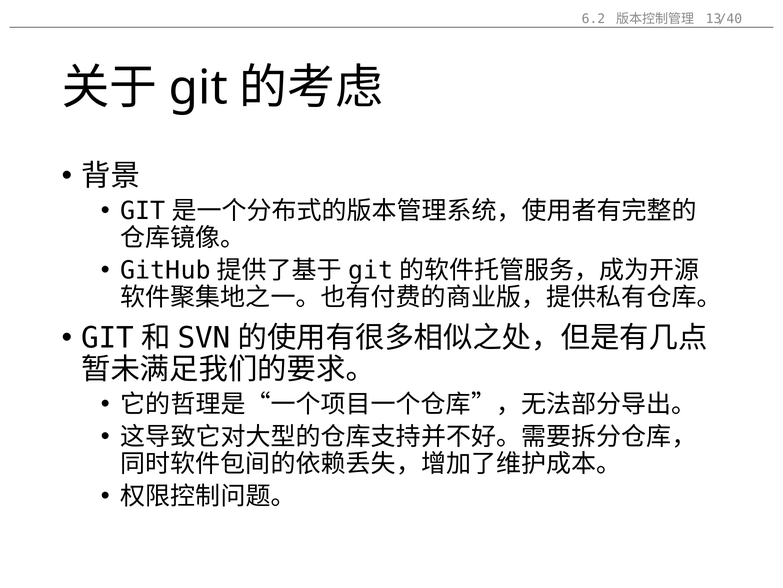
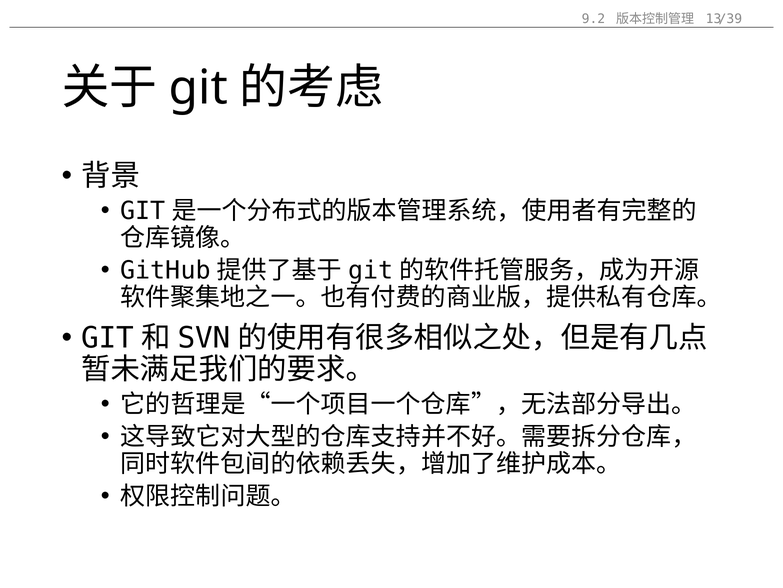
6.2: 6.2 -> 9.2
/40: /40 -> /39
